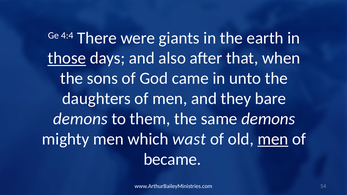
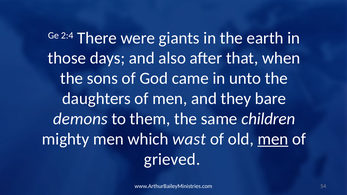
4:4: 4:4 -> 2:4
those underline: present -> none
same demons: demons -> children
became: became -> grieved
